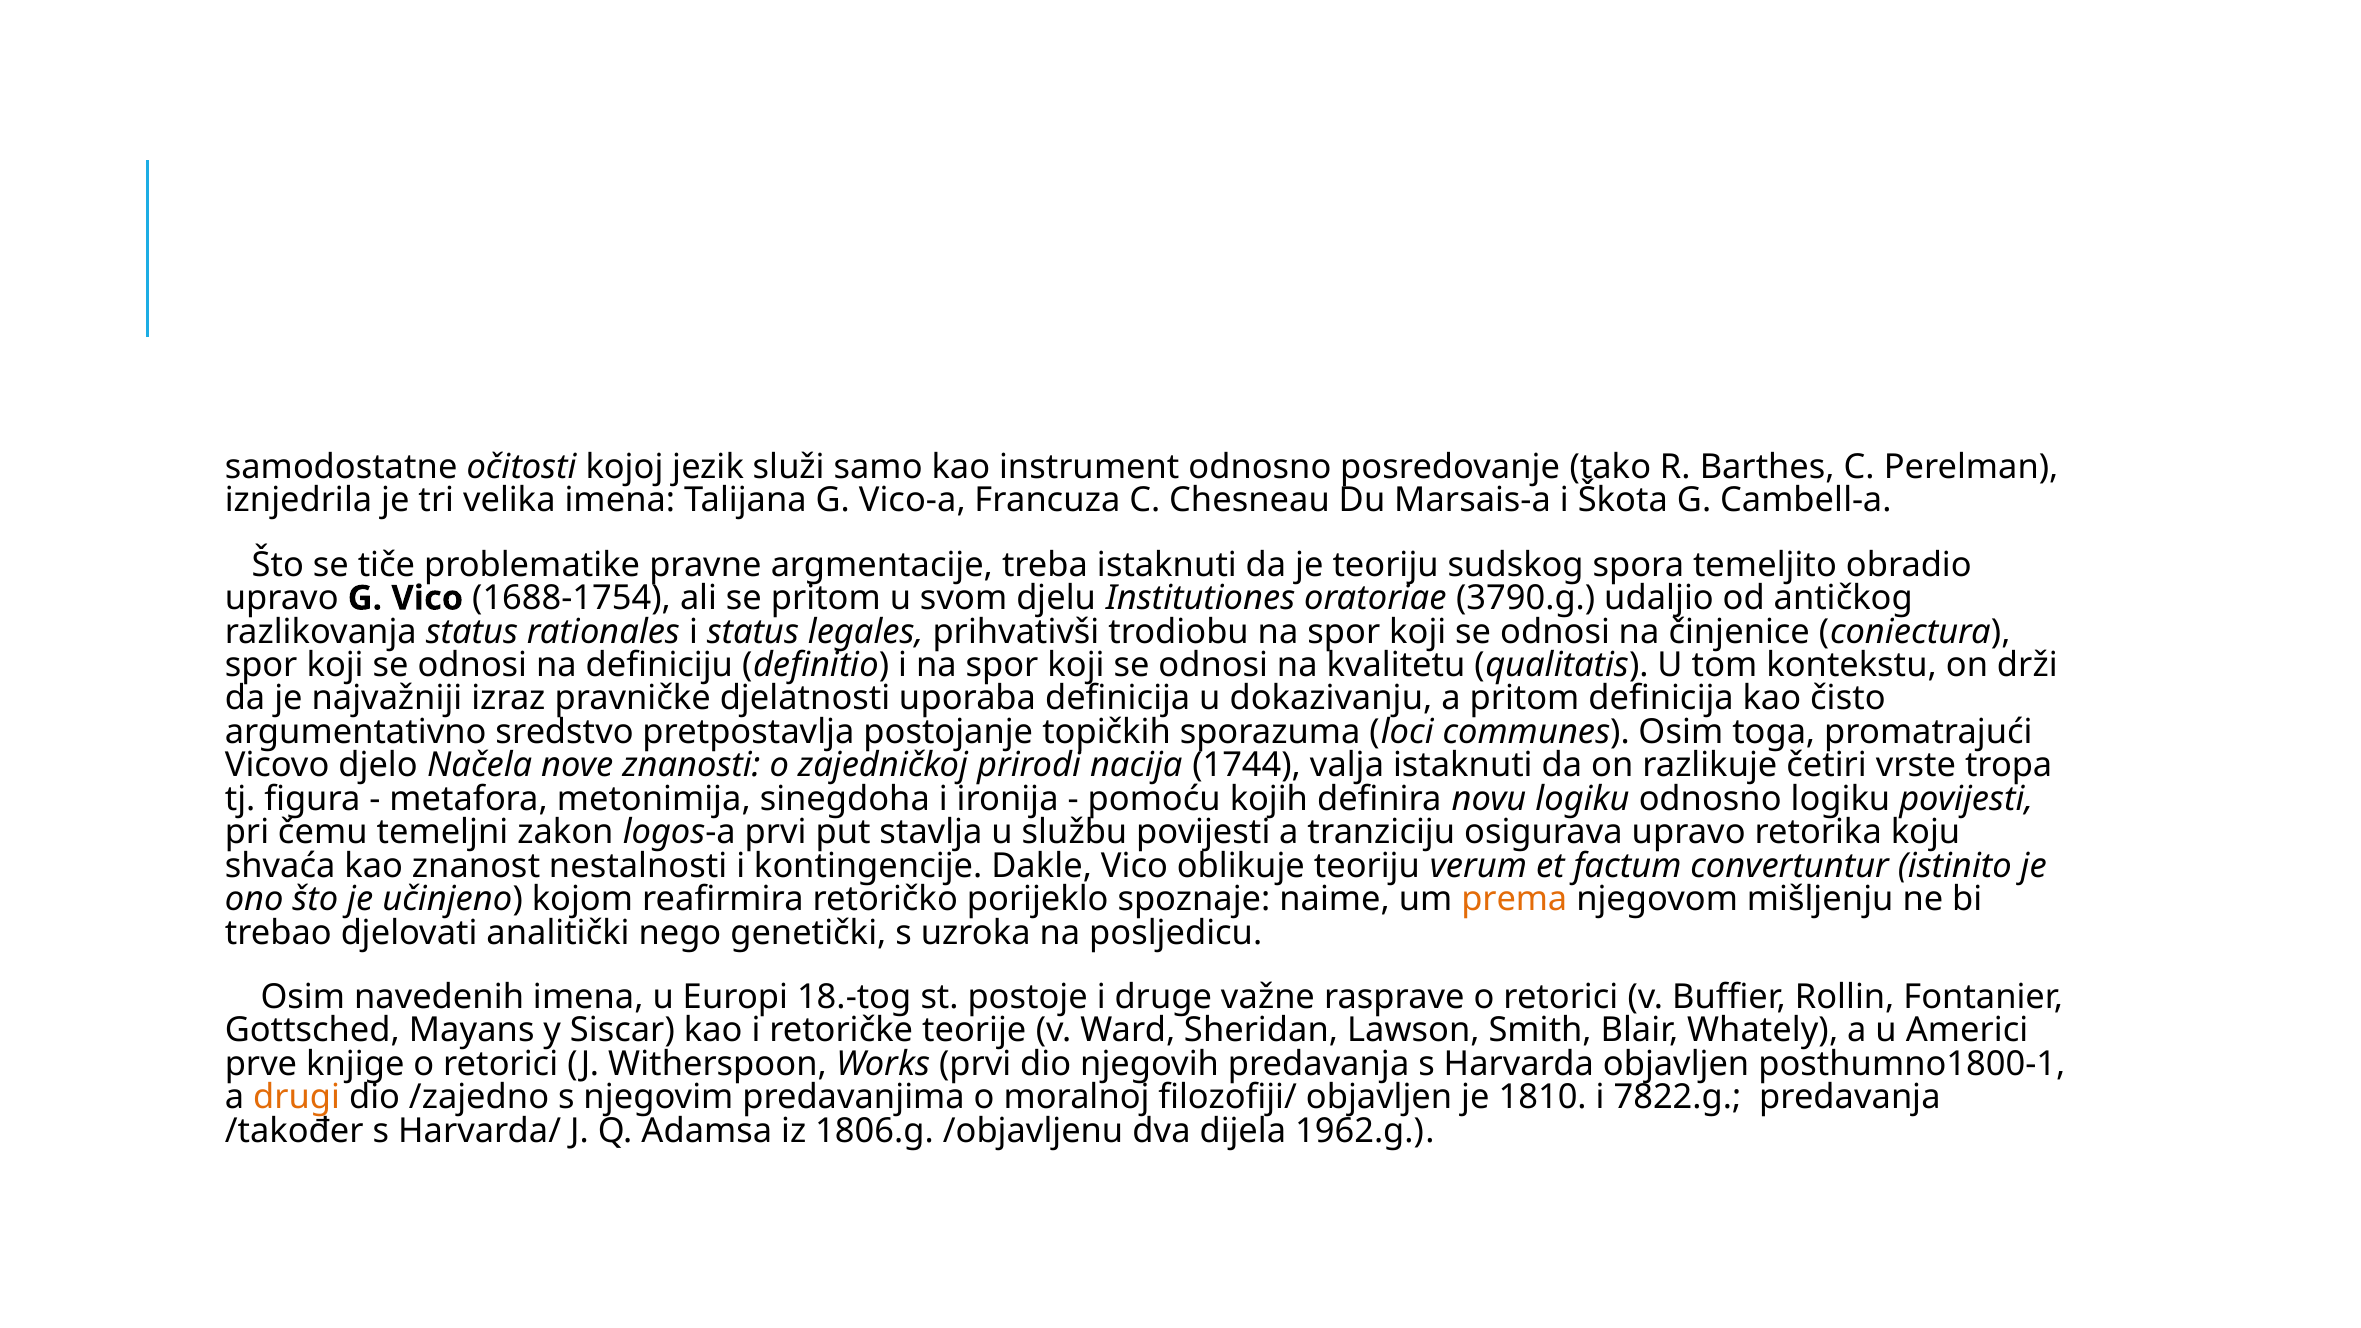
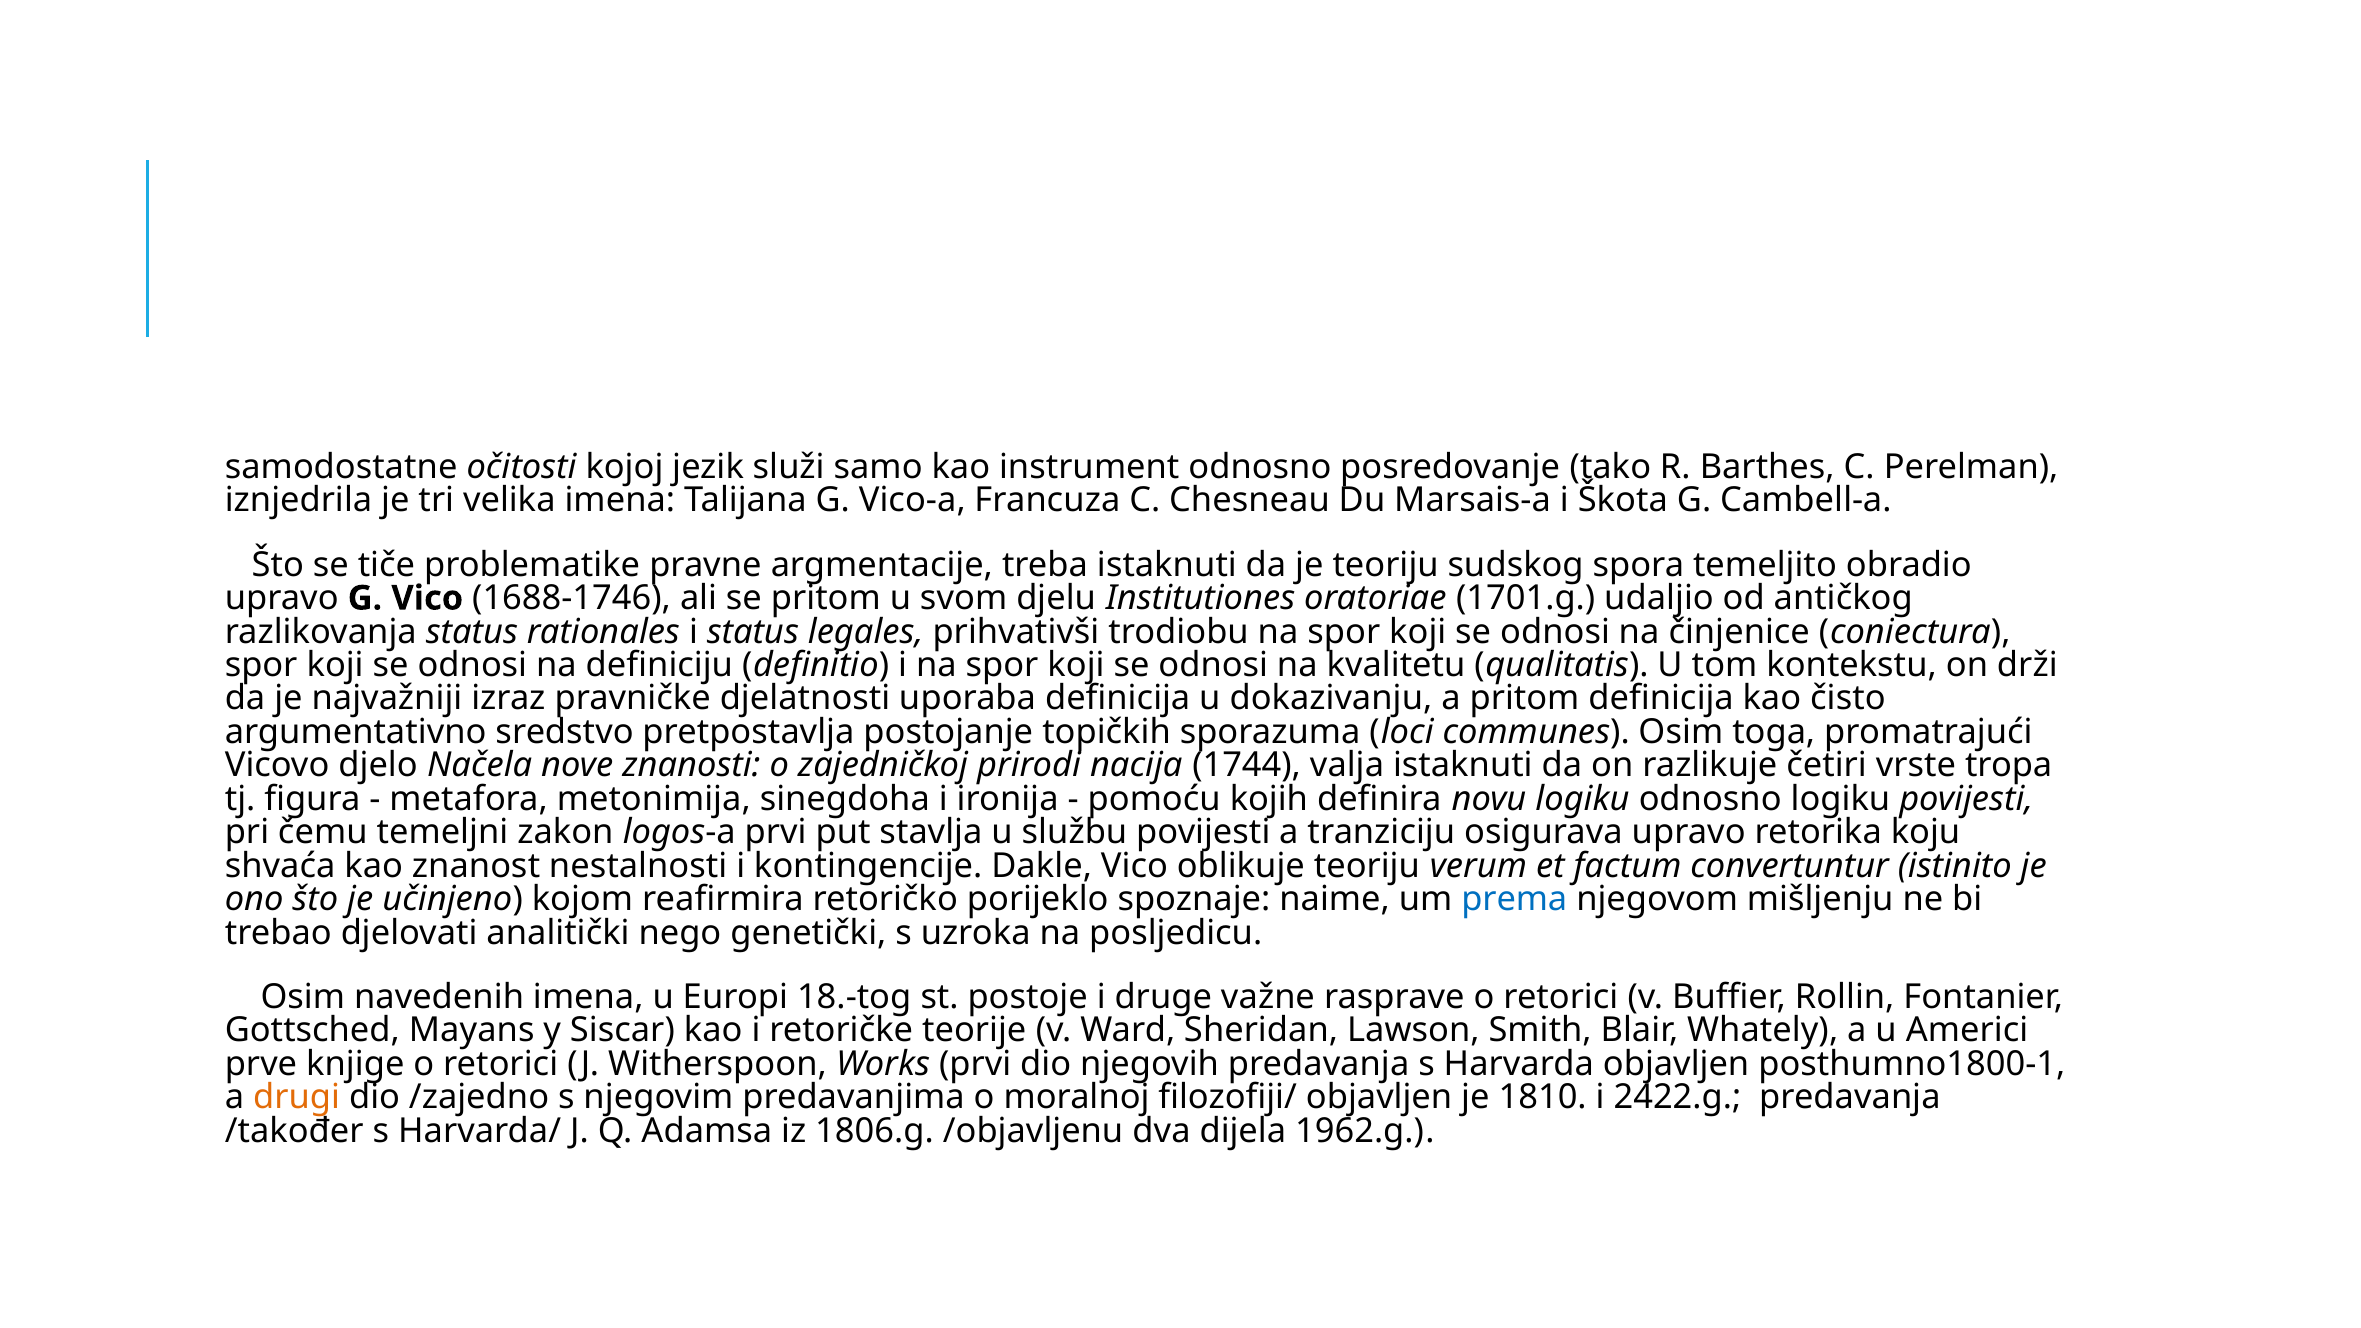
1688-1754: 1688-1754 -> 1688-1746
3790.g: 3790.g -> 1701.g
prema colour: orange -> blue
7822.g: 7822.g -> 2422.g
